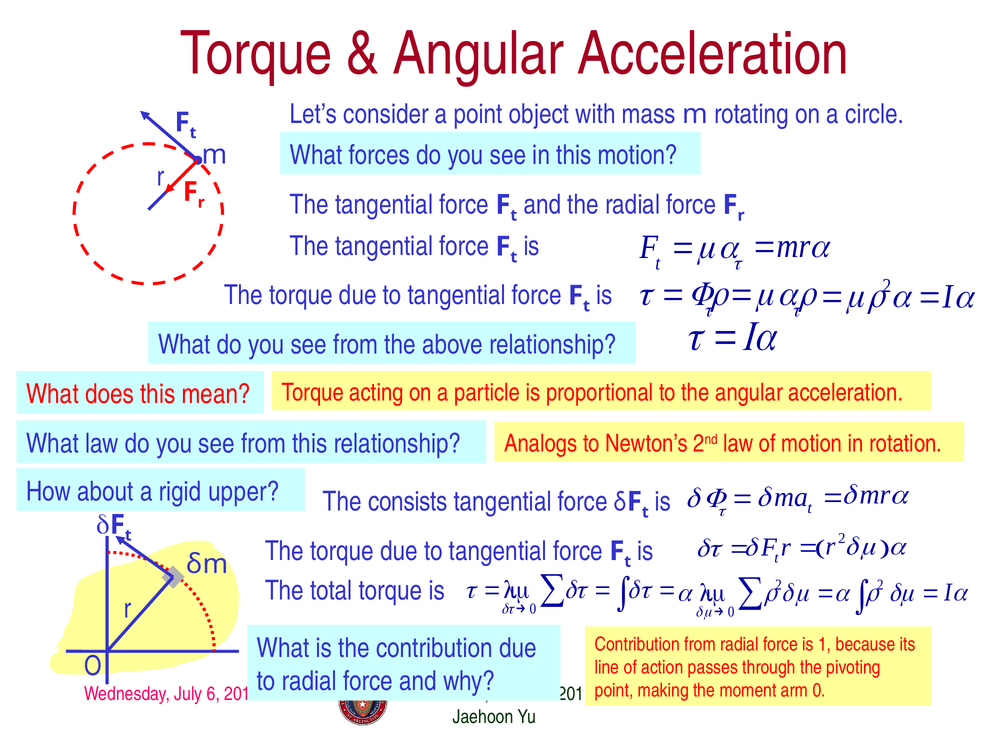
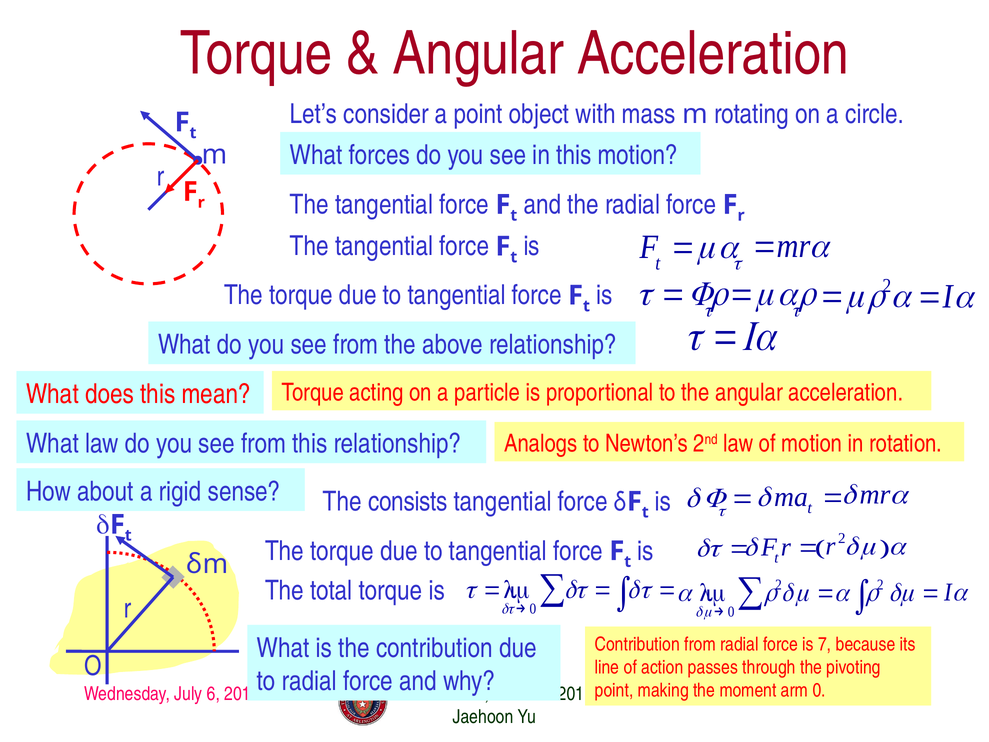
upper: upper -> sense
is 1: 1 -> 7
